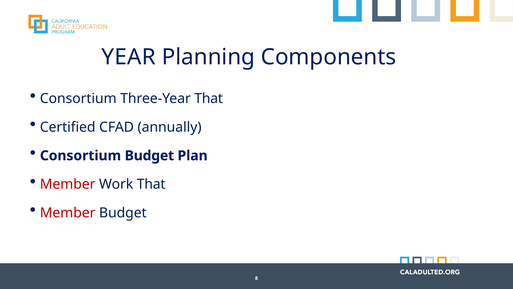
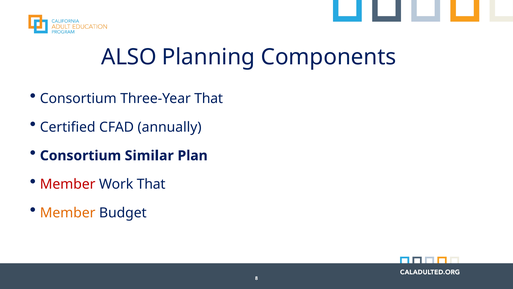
YEAR: YEAR -> ALSO
Consortium Budget: Budget -> Similar
Member at (68, 212) colour: red -> orange
